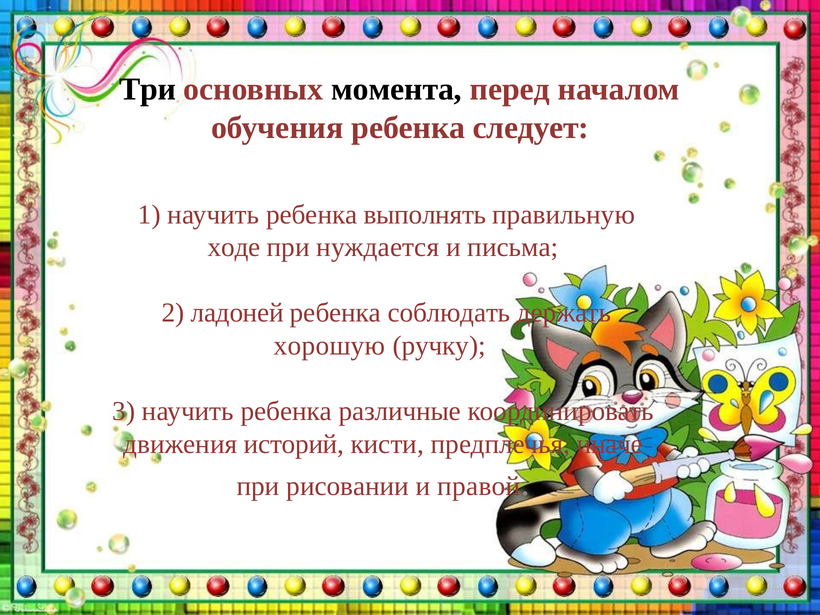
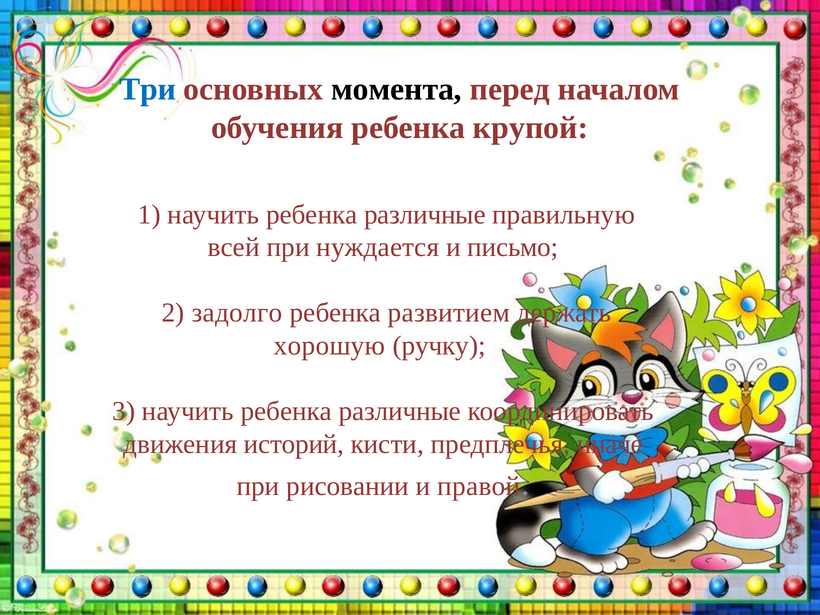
Три colour: black -> blue
следует: следует -> крупой
1 научить ребенка выполнять: выполнять -> различные
ходе: ходе -> всей
письма: письма -> письмо
ладоней: ладоней -> задолго
соблюдать: соблюдать -> развитием
